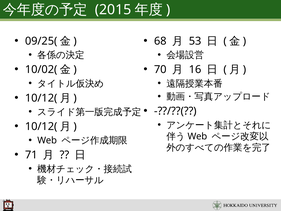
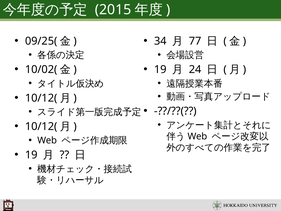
68: 68 -> 34
53: 53 -> 77
70 at (160, 69): 70 -> 19
16: 16 -> 24
71 at (31, 155): 71 -> 19
